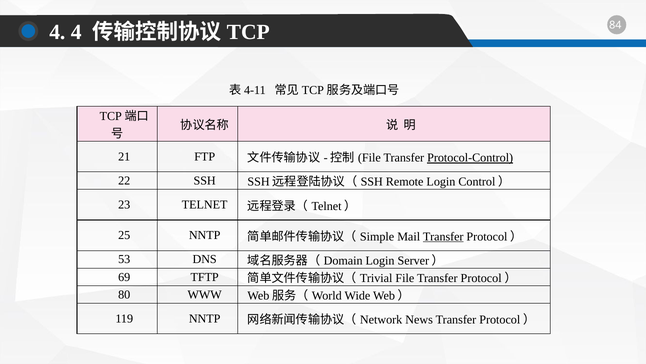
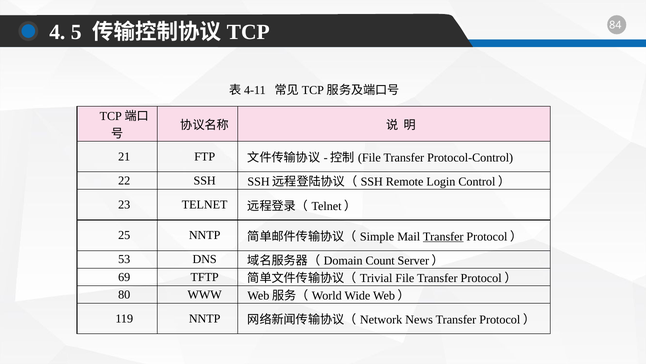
4 4: 4 -> 5
Protocol-Control underline: present -> none
Login at (380, 260): Login -> Count
